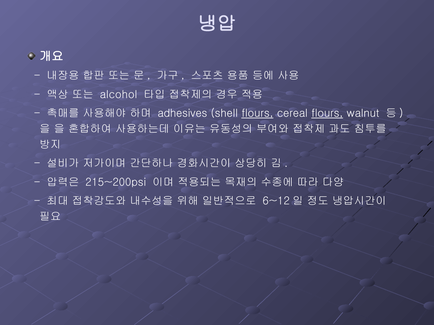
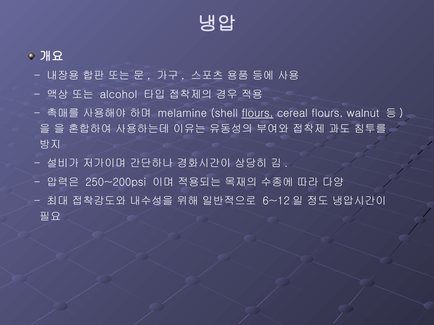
adhesives: adhesives -> melamine
flours at (327, 114) underline: present -> none
215~200psi: 215~200psi -> 250~200psi
